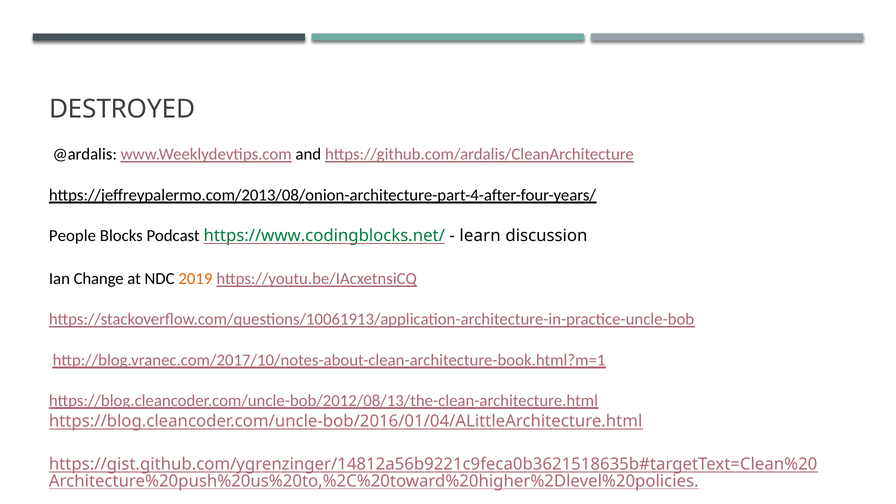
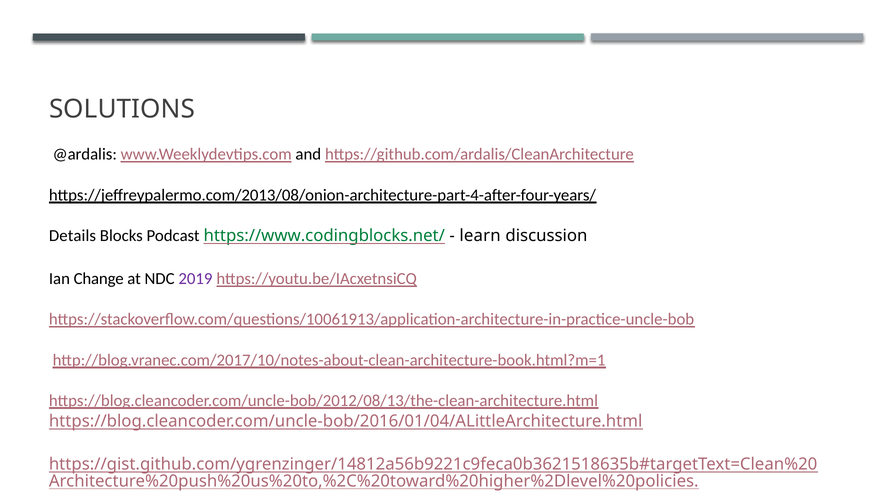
DESTROYED: DESTROYED -> SOLUTIONS
People: People -> Details
2019 colour: orange -> purple
